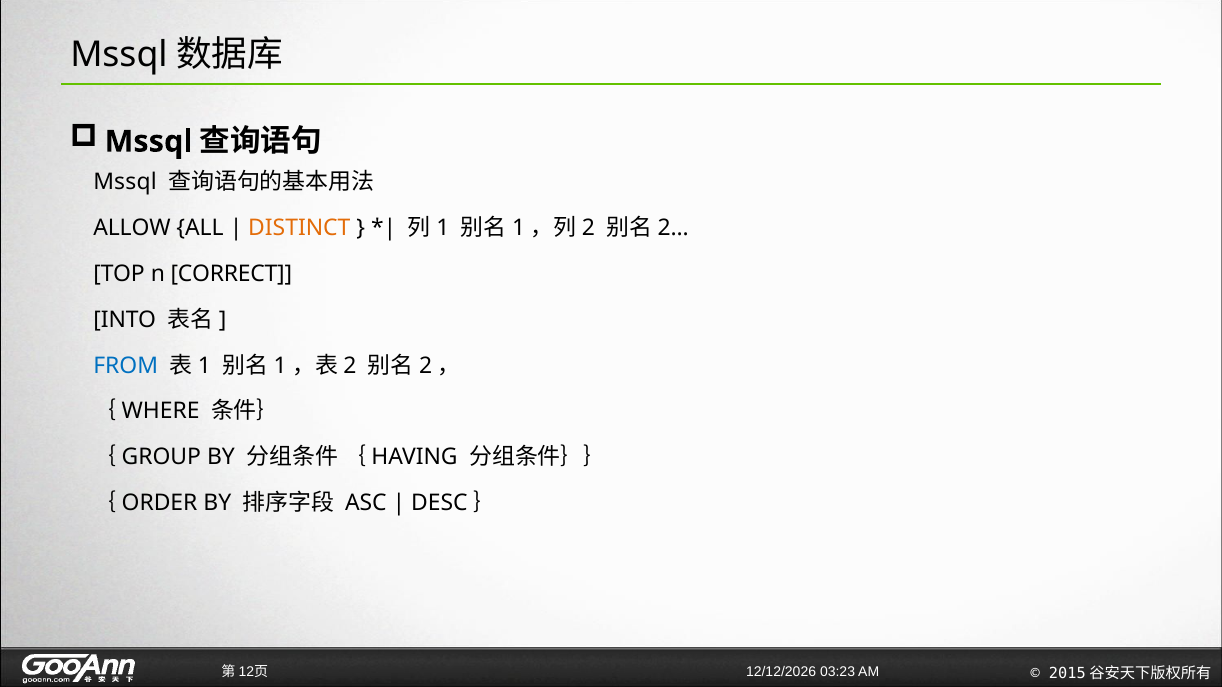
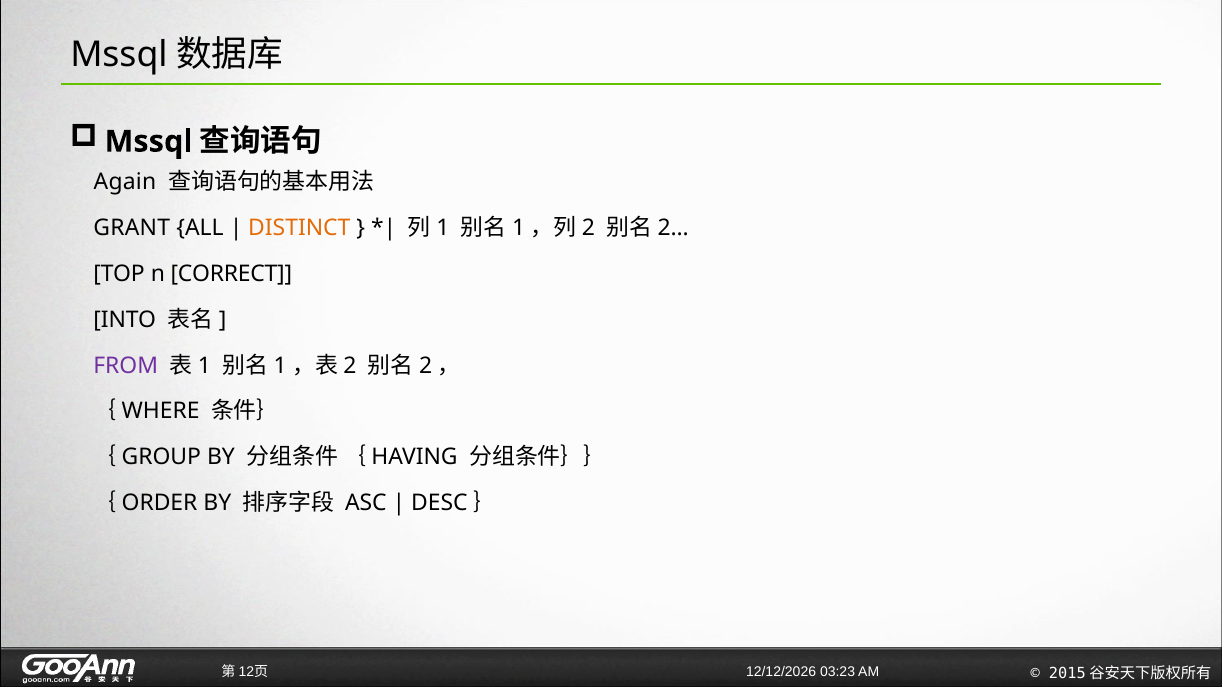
Mssql at (125, 182): Mssql -> Again
ALLOW: ALLOW -> GRANT
FROM colour: blue -> purple
